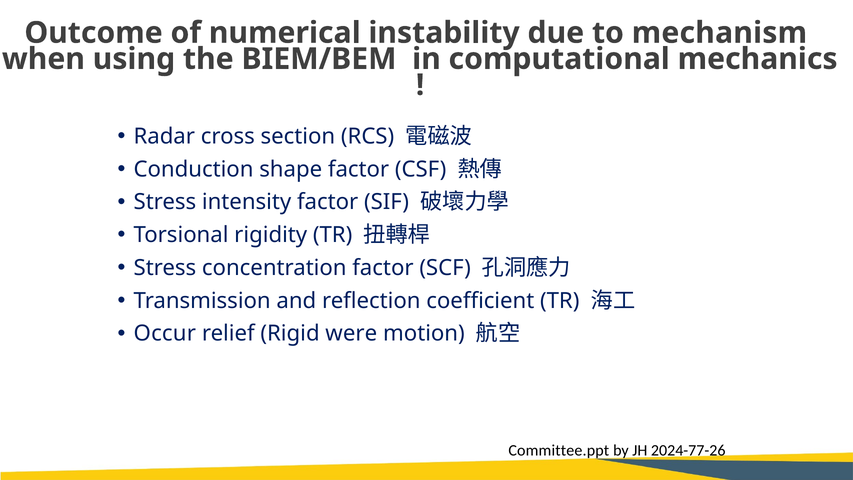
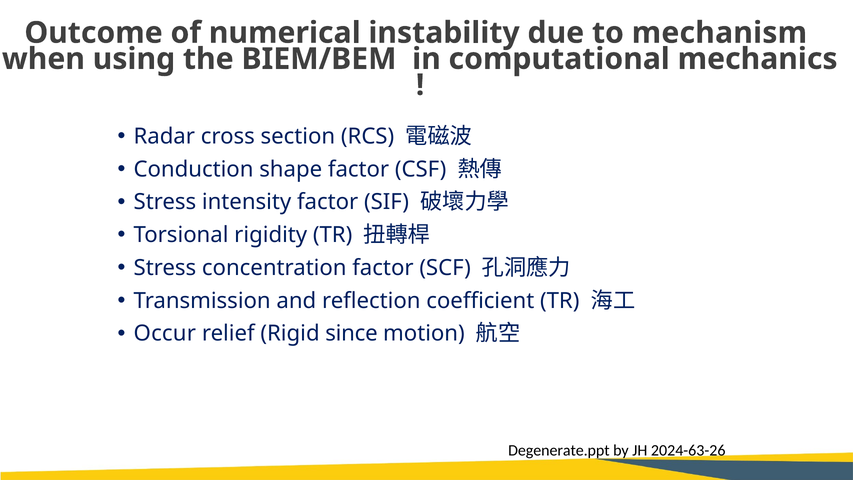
were: were -> since
Committee.ppt: Committee.ppt -> Degenerate.ppt
2024-77-26: 2024-77-26 -> 2024-63-26
